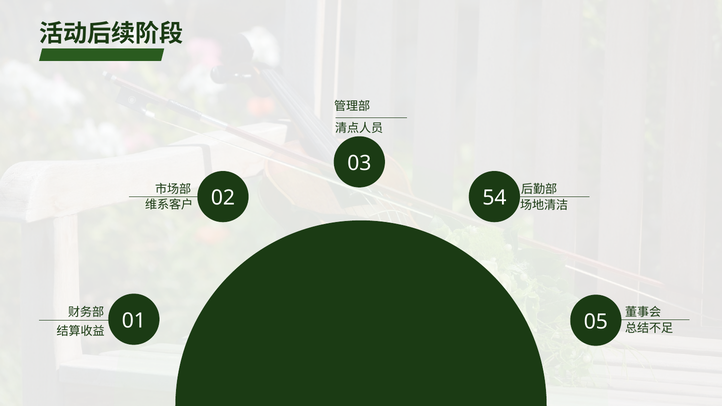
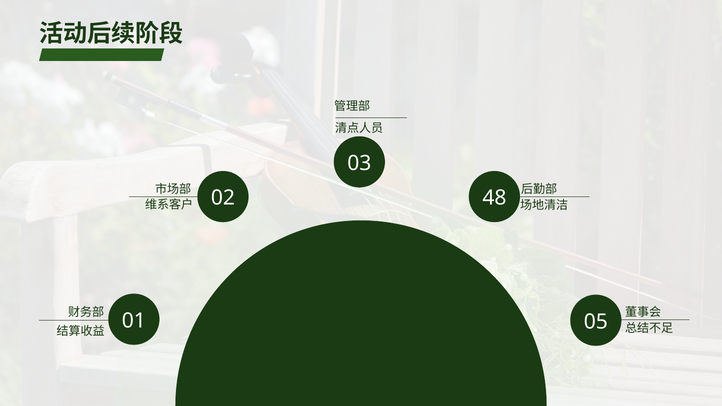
54: 54 -> 48
